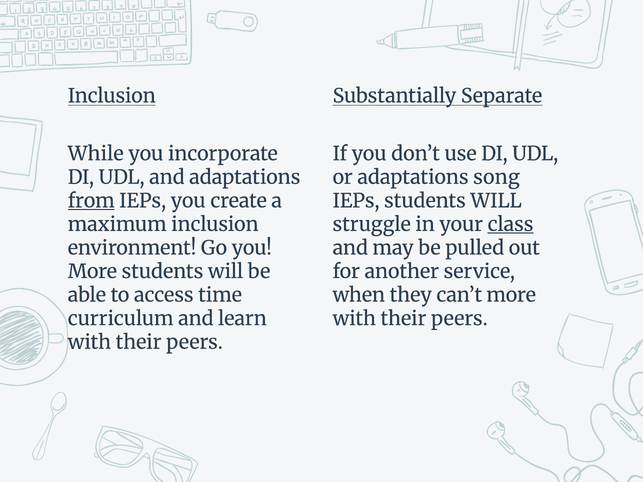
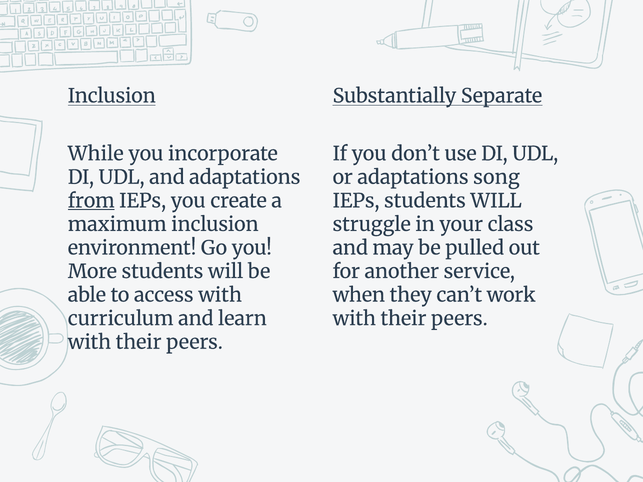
class underline: present -> none
access time: time -> with
can’t more: more -> work
